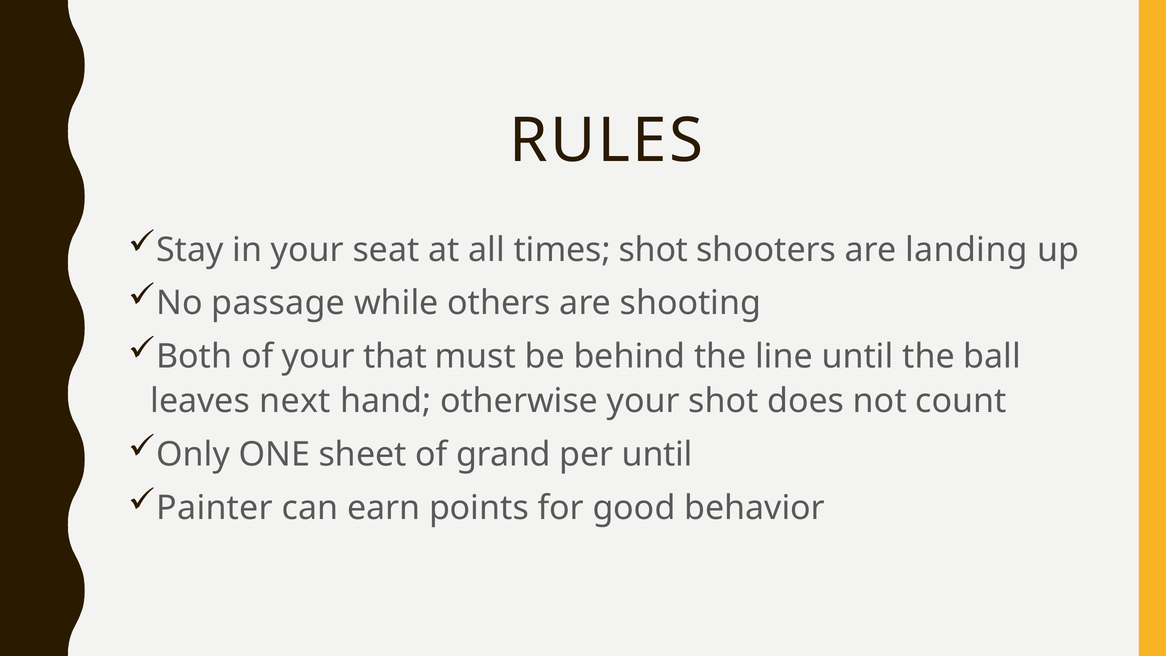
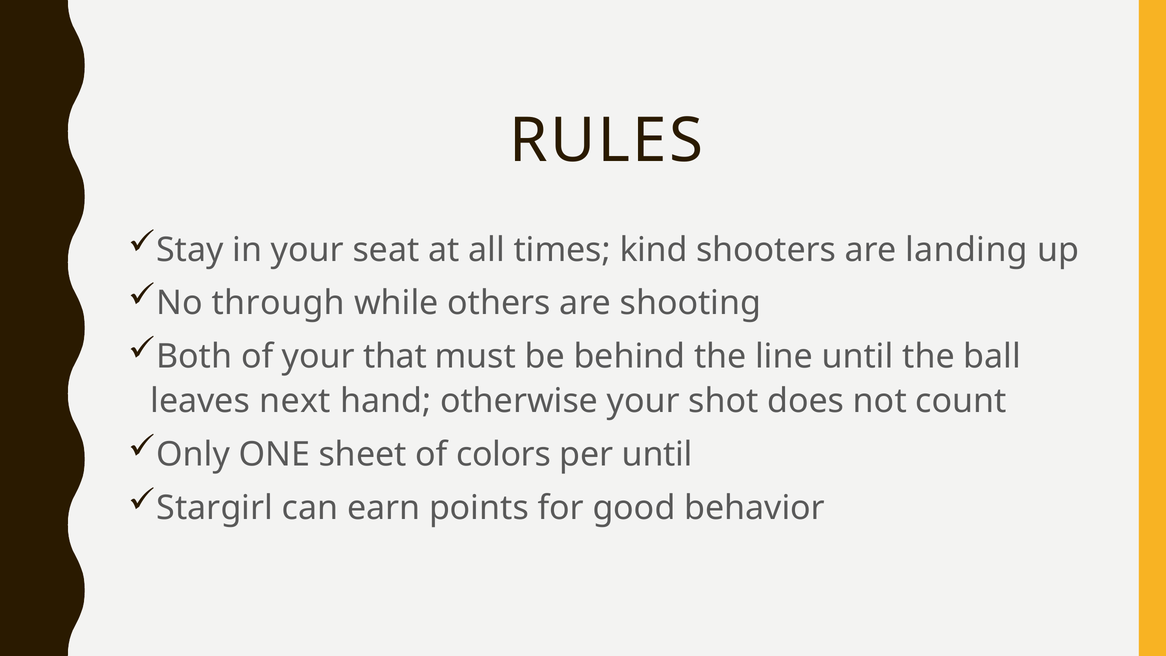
times shot: shot -> kind
passage: passage -> through
grand: grand -> colors
Painter: Painter -> Stargirl
